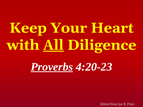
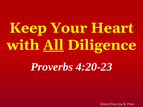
Proverbs underline: present -> none
